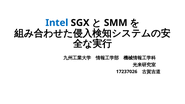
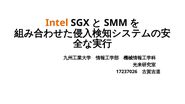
Intel colour: blue -> orange
